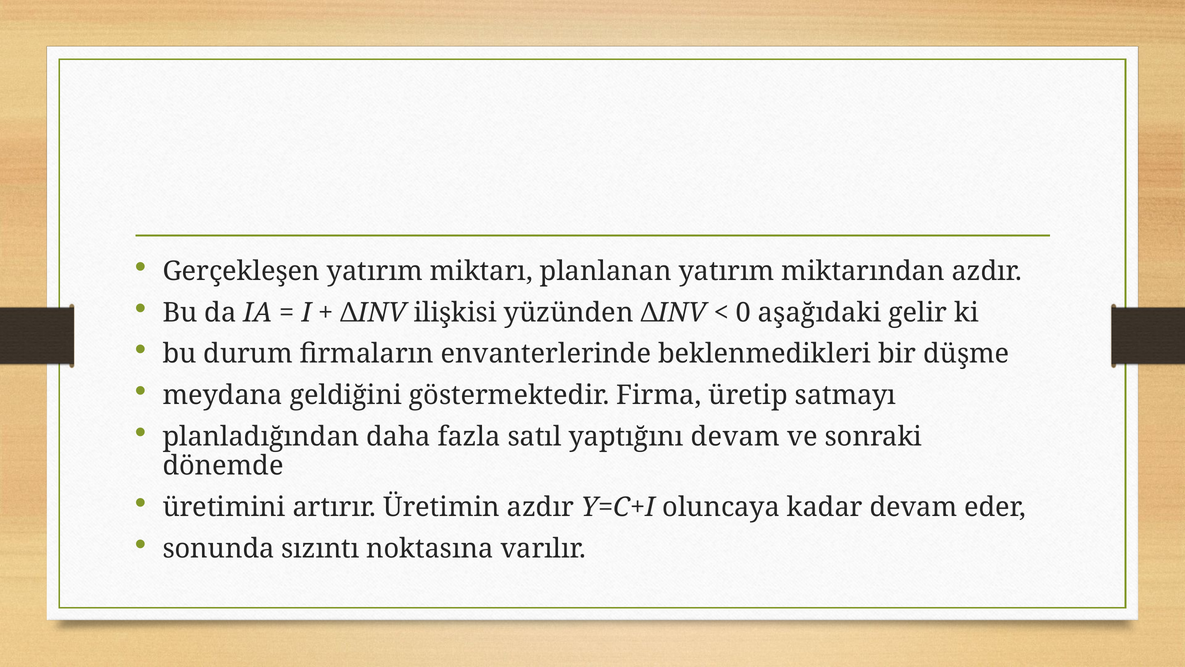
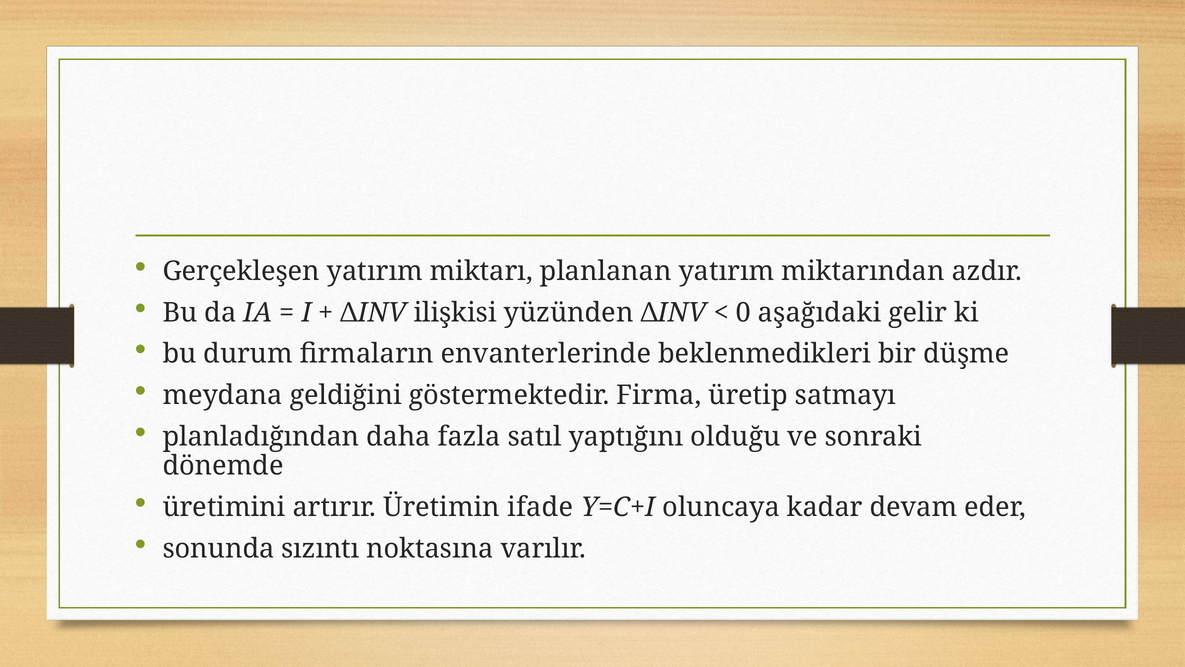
yaptığını devam: devam -> olduğu
Üretimin azdır: azdır -> ifade
